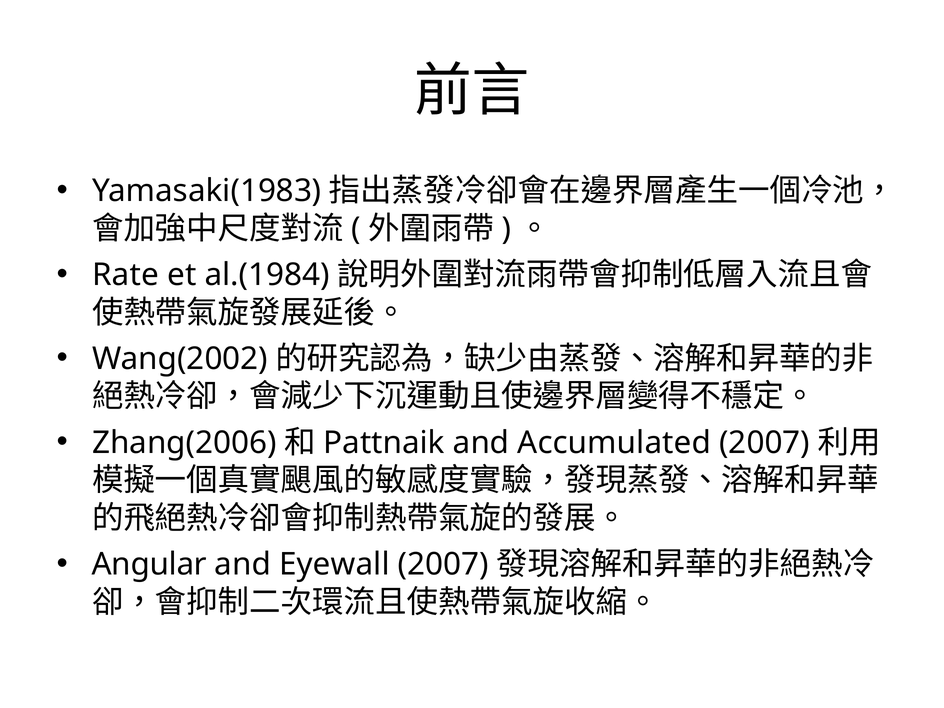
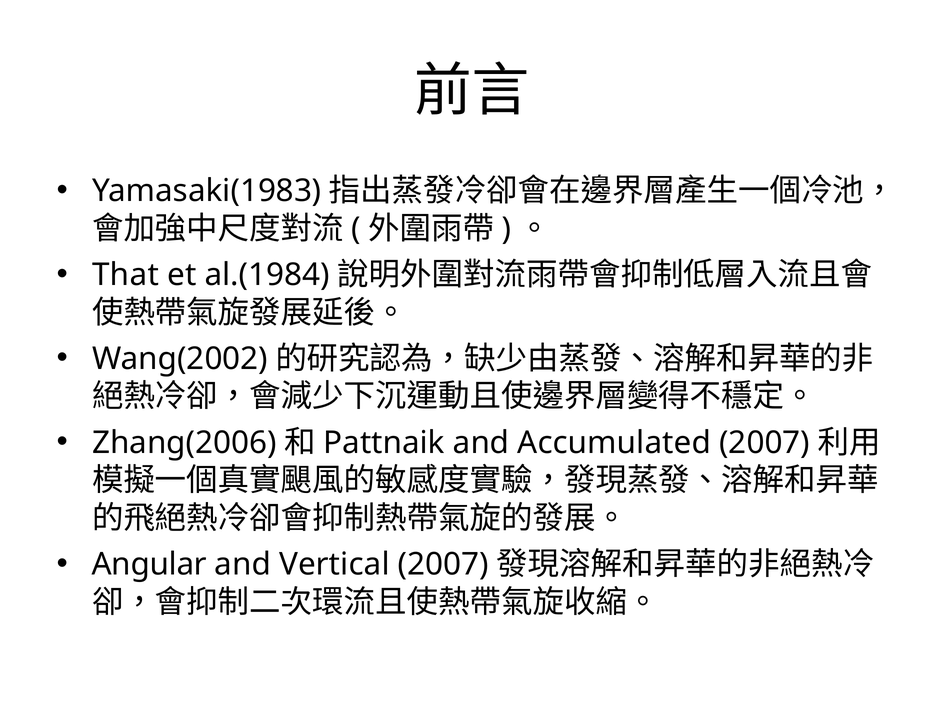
Rate: Rate -> That
Eyewall: Eyewall -> Vertical
